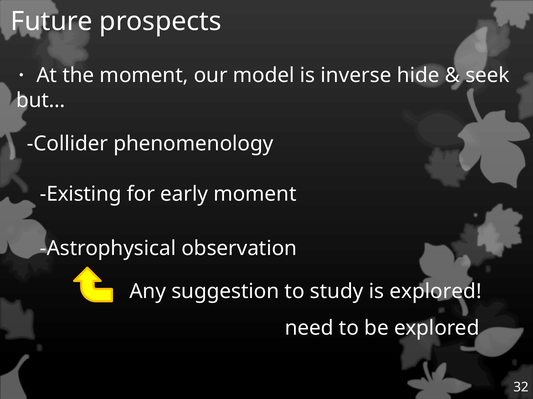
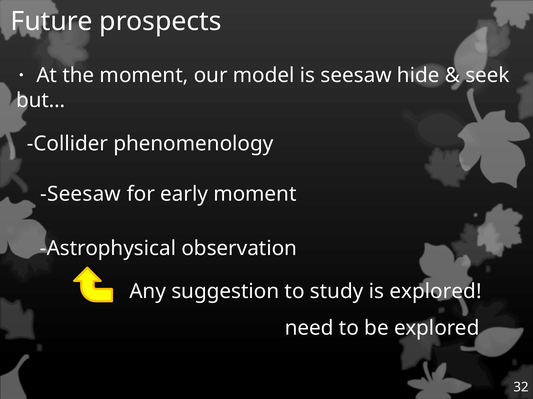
is inverse: inverse -> seesaw
Existing at (81, 194): Existing -> Seesaw
